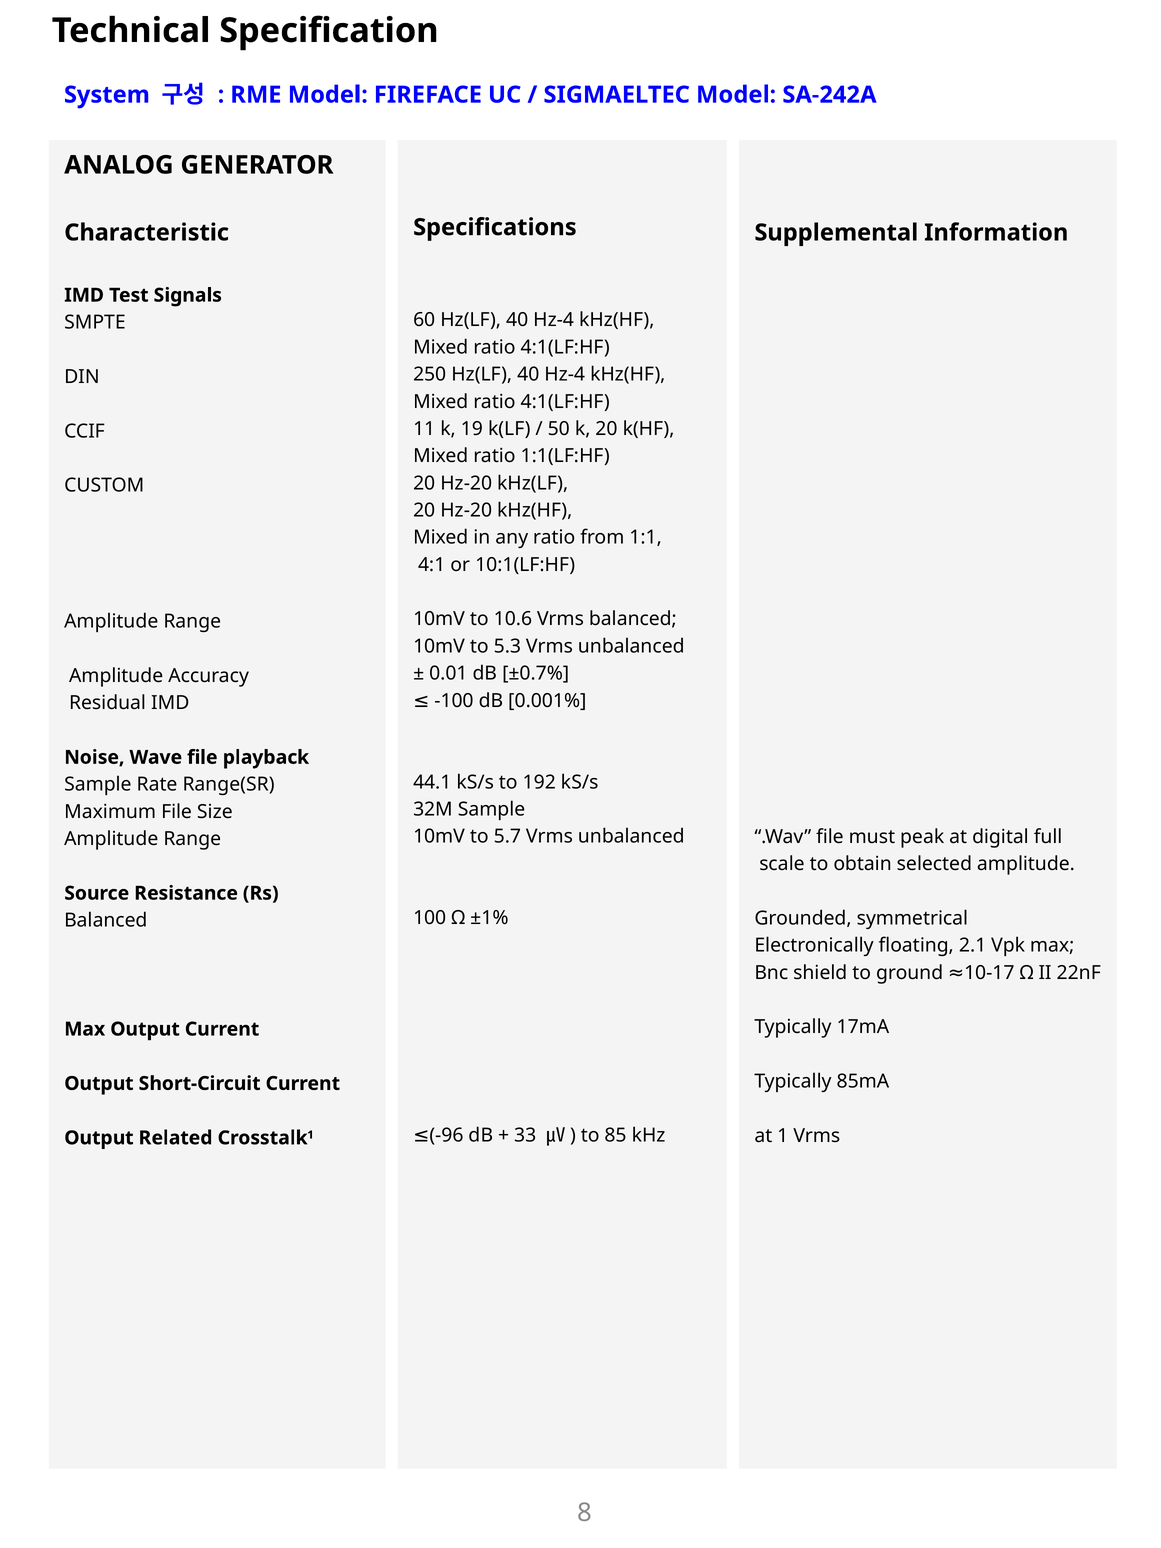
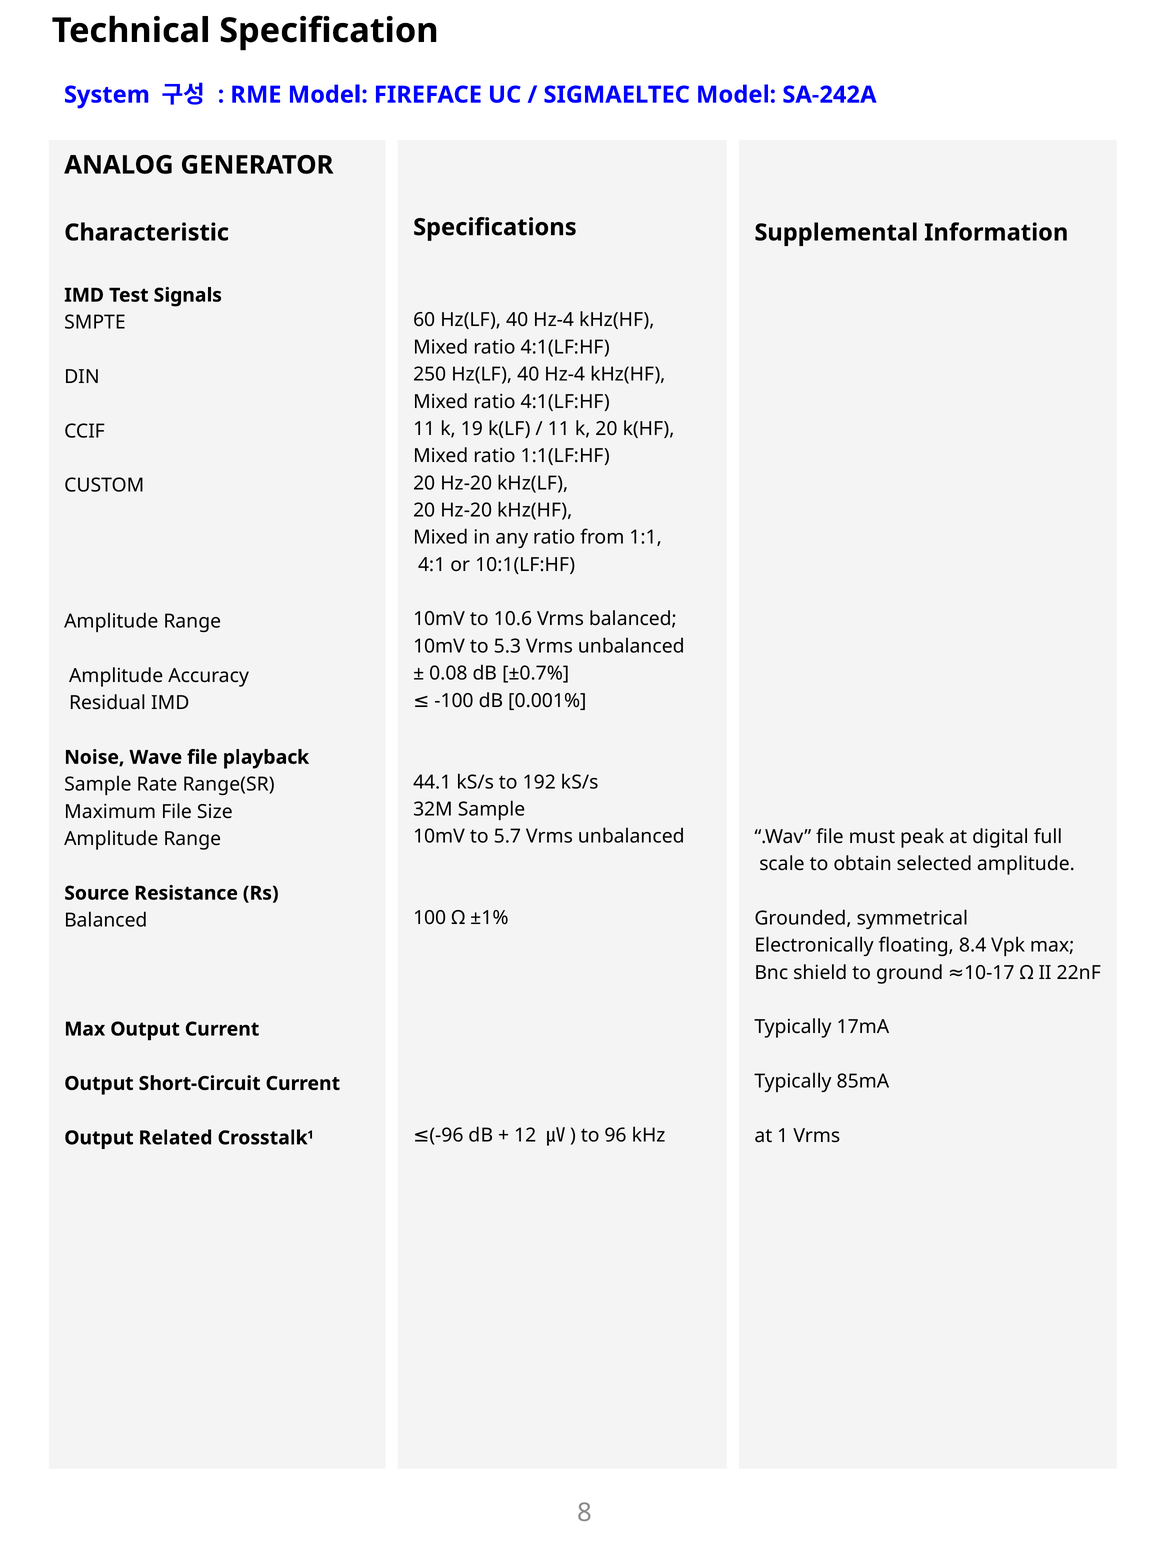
50 at (559, 429): 50 -> 11
0.01: 0.01 -> 0.08
2.1: 2.1 -> 8.4
33: 33 -> 12
85: 85 -> 96
